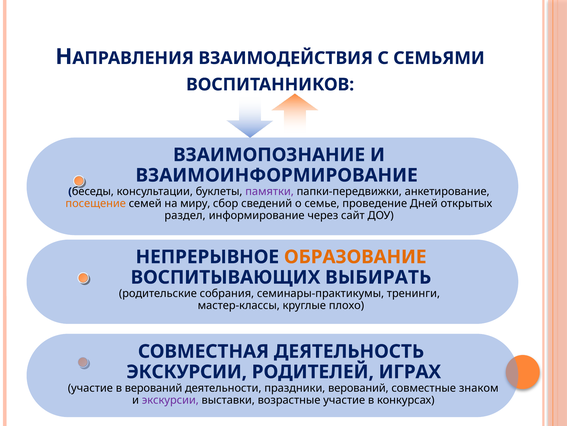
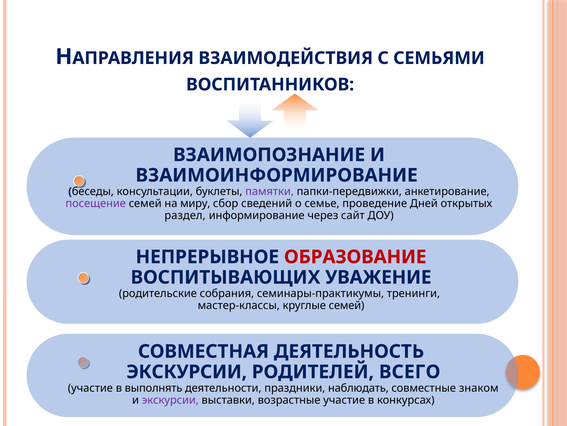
посещение colour: orange -> purple
ОБРАЗОВАНИЕ colour: orange -> red
ВЫБИРАТЬ: ВЫБИРАТЬ -> УВАЖЕНИЕ
круглые плохо: плохо -> семей
ИГРАХ: ИГРАХ -> ВСЕГО
в верований: верований -> выполнять
праздники верований: верований -> наблюдать
